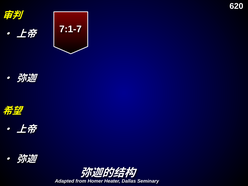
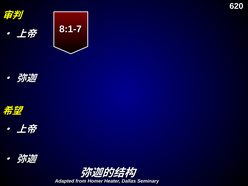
7:1-7: 7:1-7 -> 8:1-7
